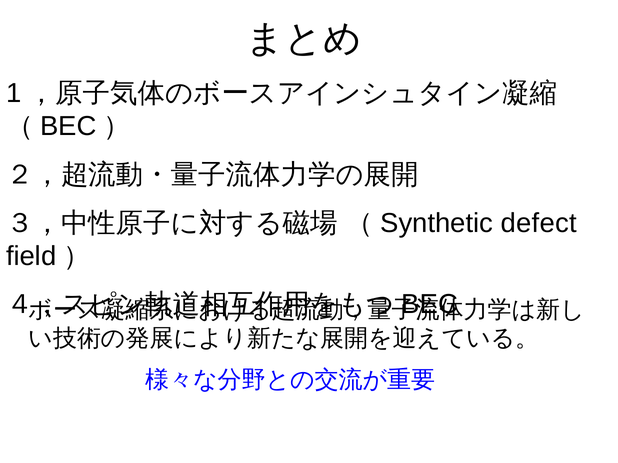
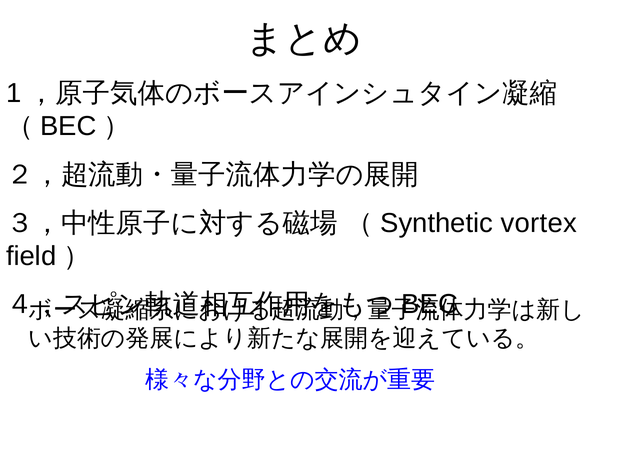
defect: defect -> vortex
